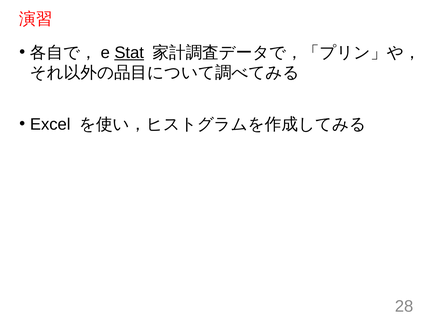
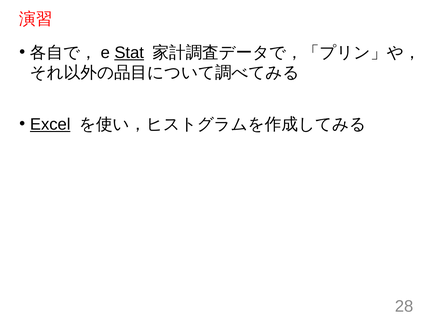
Excel underline: none -> present
